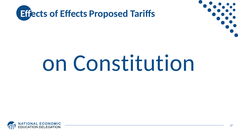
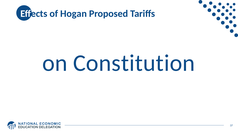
of Effects: Effects -> Hogan
